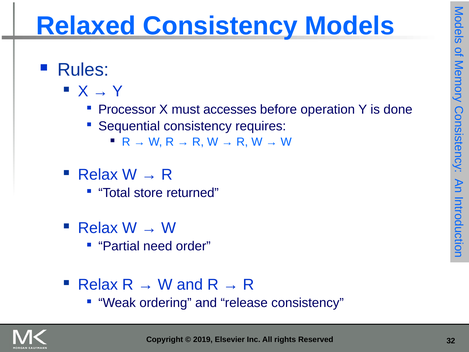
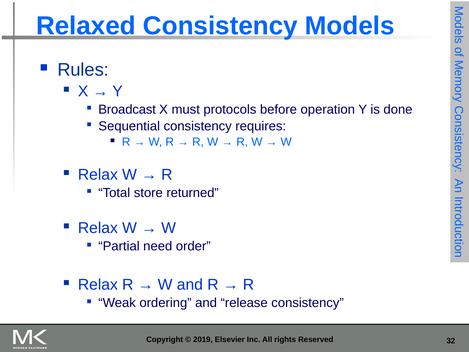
Processor: Processor -> Broadcast
accesses: accesses -> protocols
